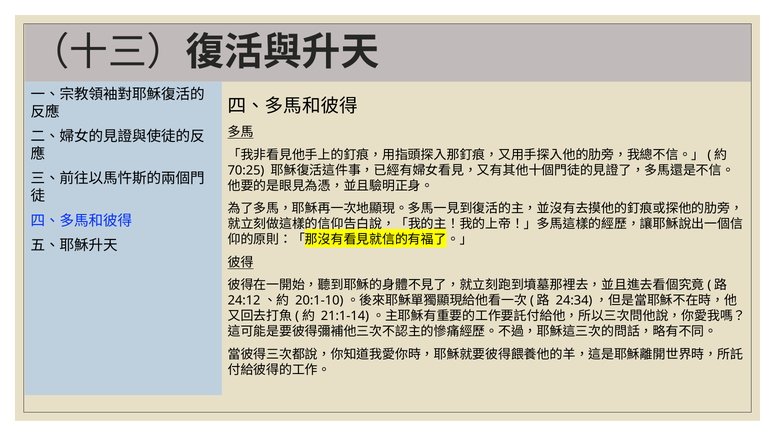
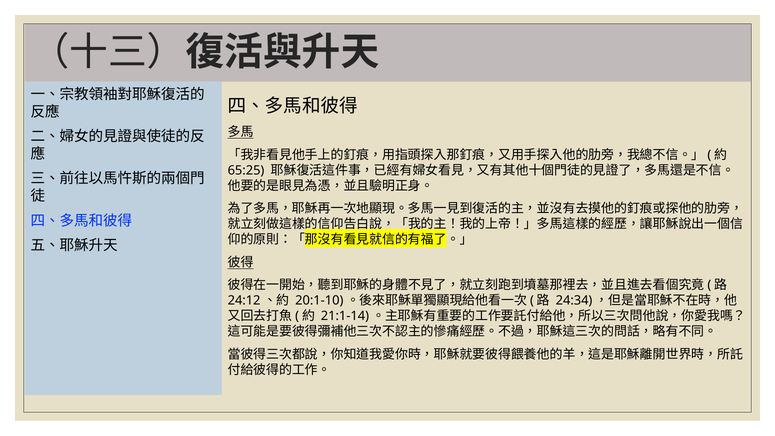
70:25: 70:25 -> 65:25
